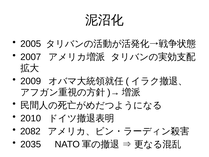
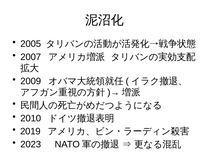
2082: 2082 -> 2019
2035: 2035 -> 2023
